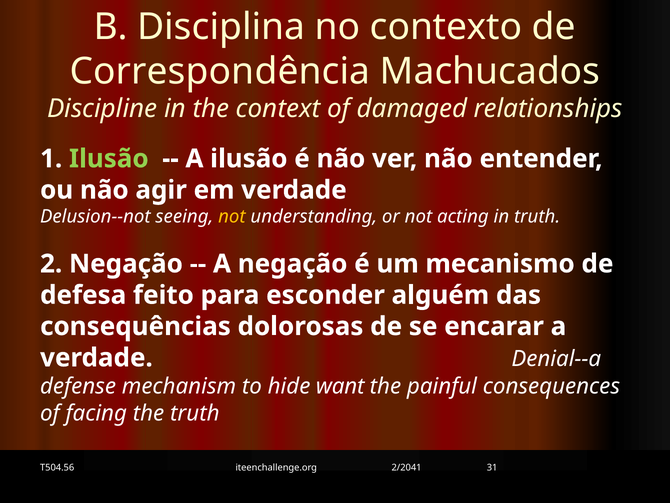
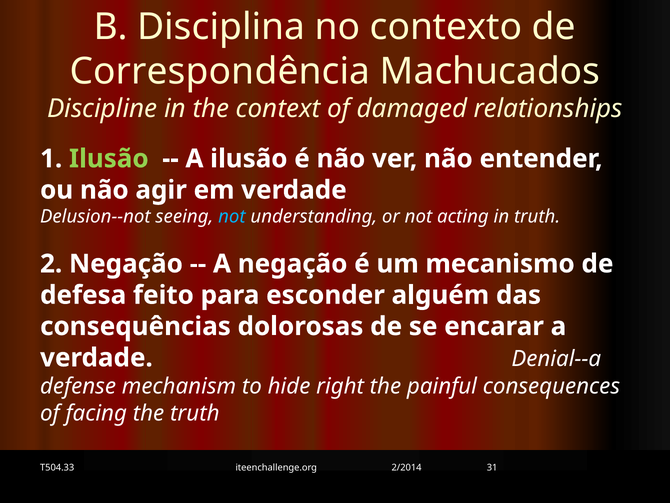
not at (232, 216) colour: yellow -> light blue
want: want -> right
T504.56: T504.56 -> T504.33
2/2041: 2/2041 -> 2/2014
